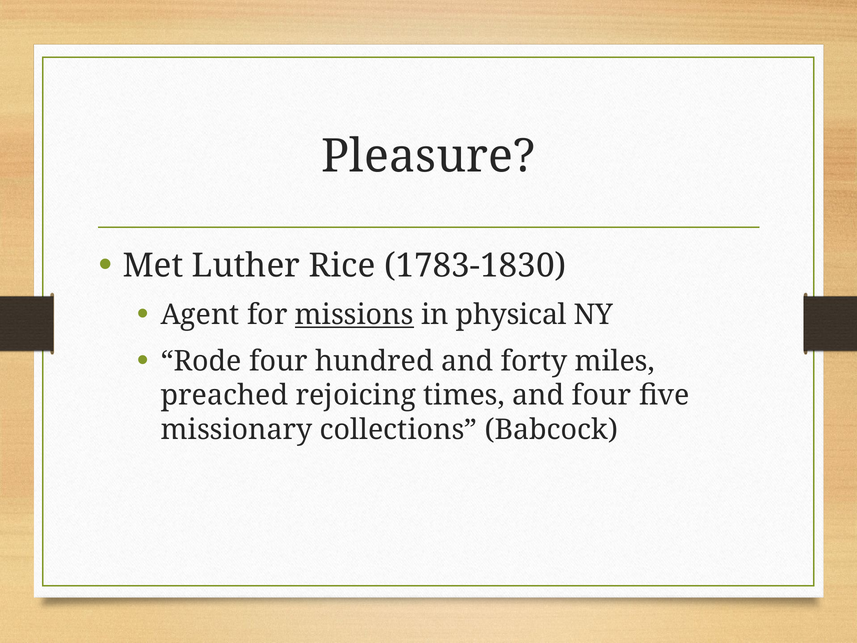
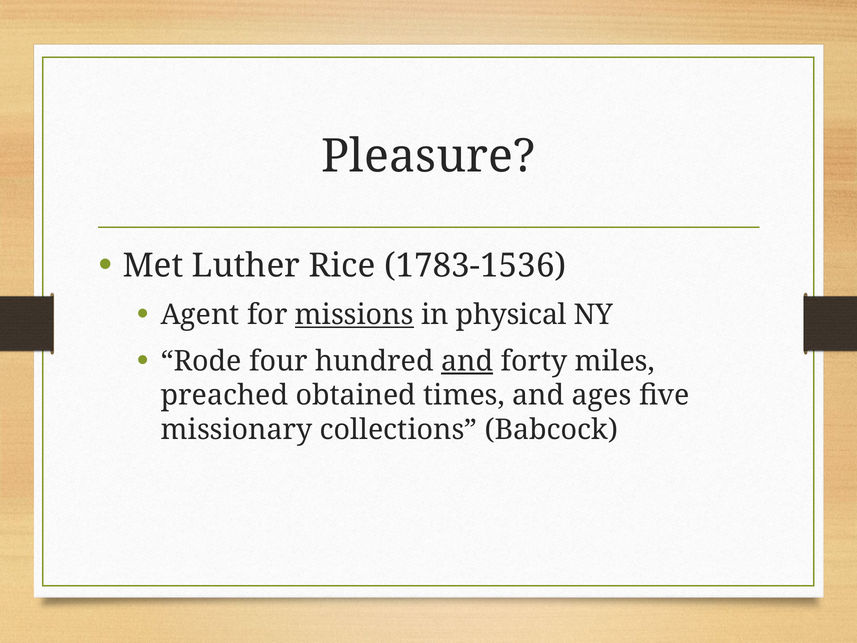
1783-1830: 1783-1830 -> 1783-1536
and at (467, 361) underline: none -> present
rejoicing: rejoicing -> obtained
and four: four -> ages
